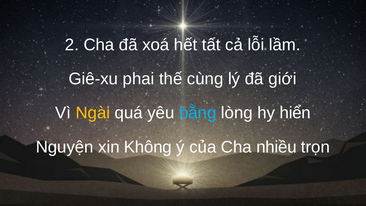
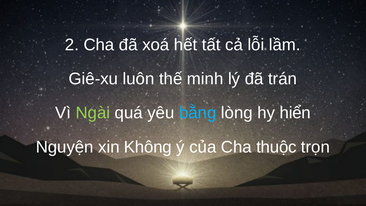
phai: phai -> luôn
cùng: cùng -> minh
giới: giới -> trán
Ngài colour: yellow -> light green
nhiều: nhiều -> thuộc
